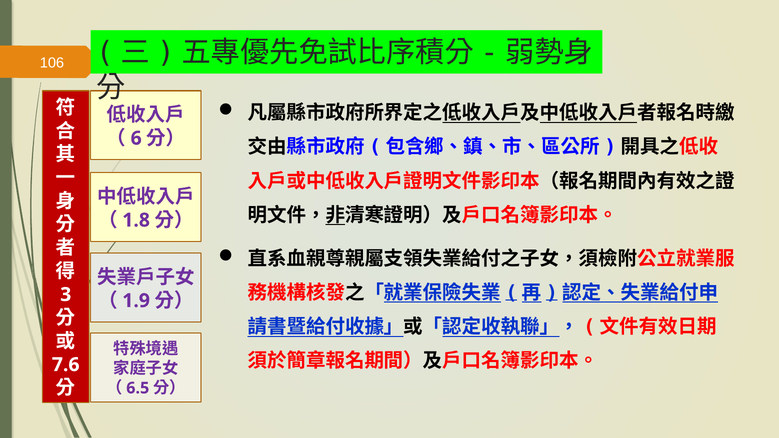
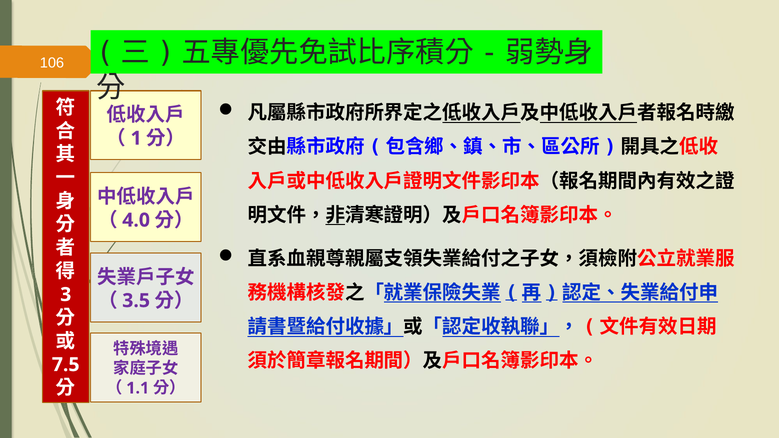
6: 6 -> 1
1.8: 1.8 -> 4.0
1.9: 1.9 -> 3.5
7.6: 7.6 -> 7.5
6.5: 6.5 -> 1.1
